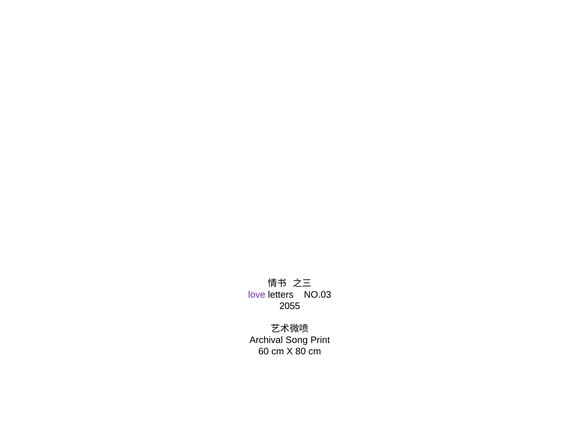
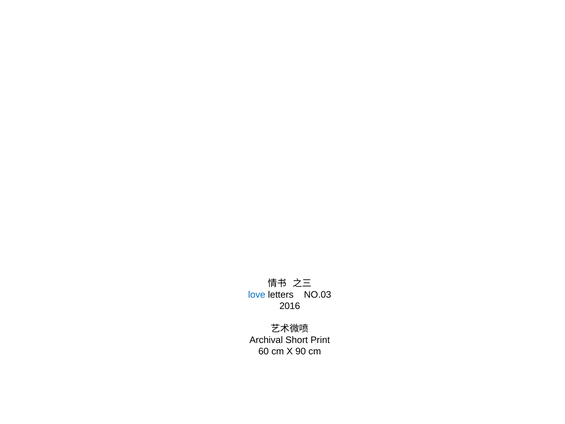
love colour: purple -> blue
2055: 2055 -> 2016
Song: Song -> Short
80: 80 -> 90
